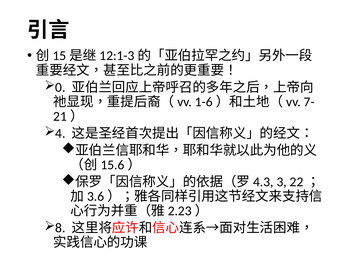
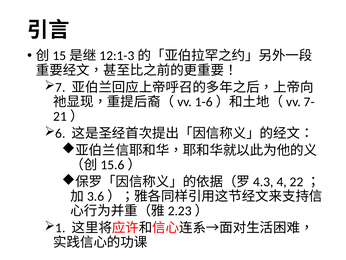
0: 0 -> 7
4: 4 -> 6
3: 3 -> 4
8: 8 -> 1
